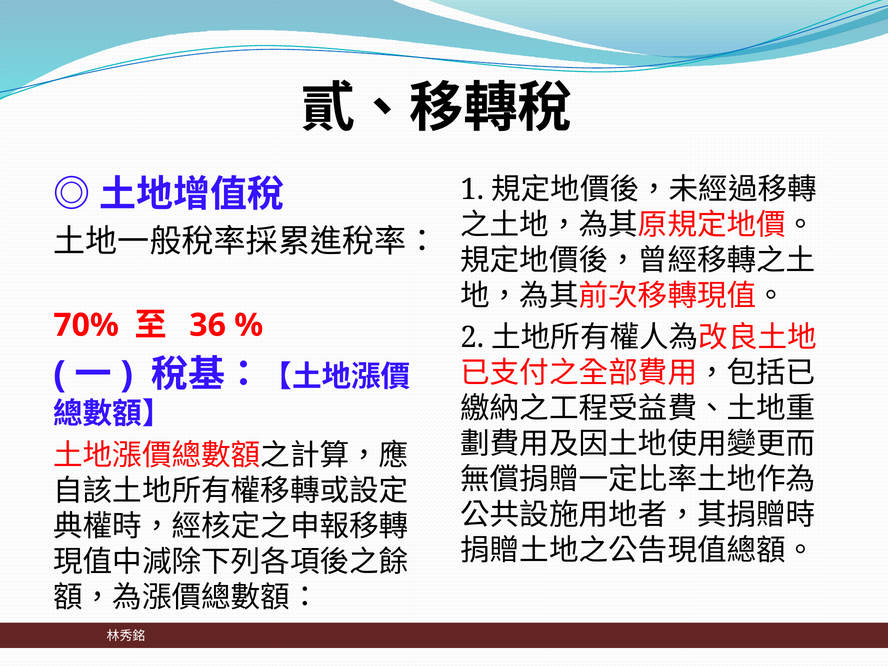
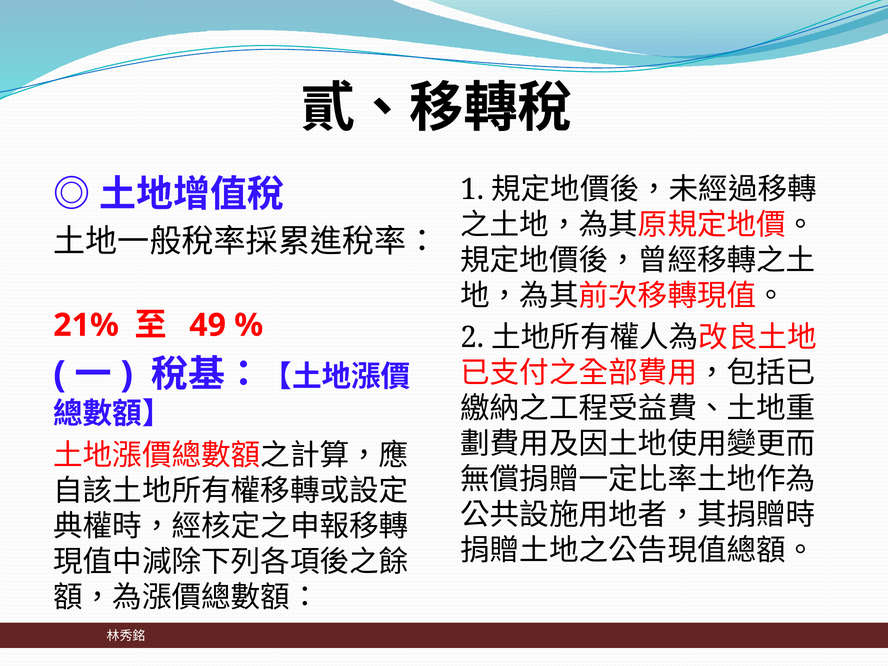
70%: 70% -> 21%
36: 36 -> 49
